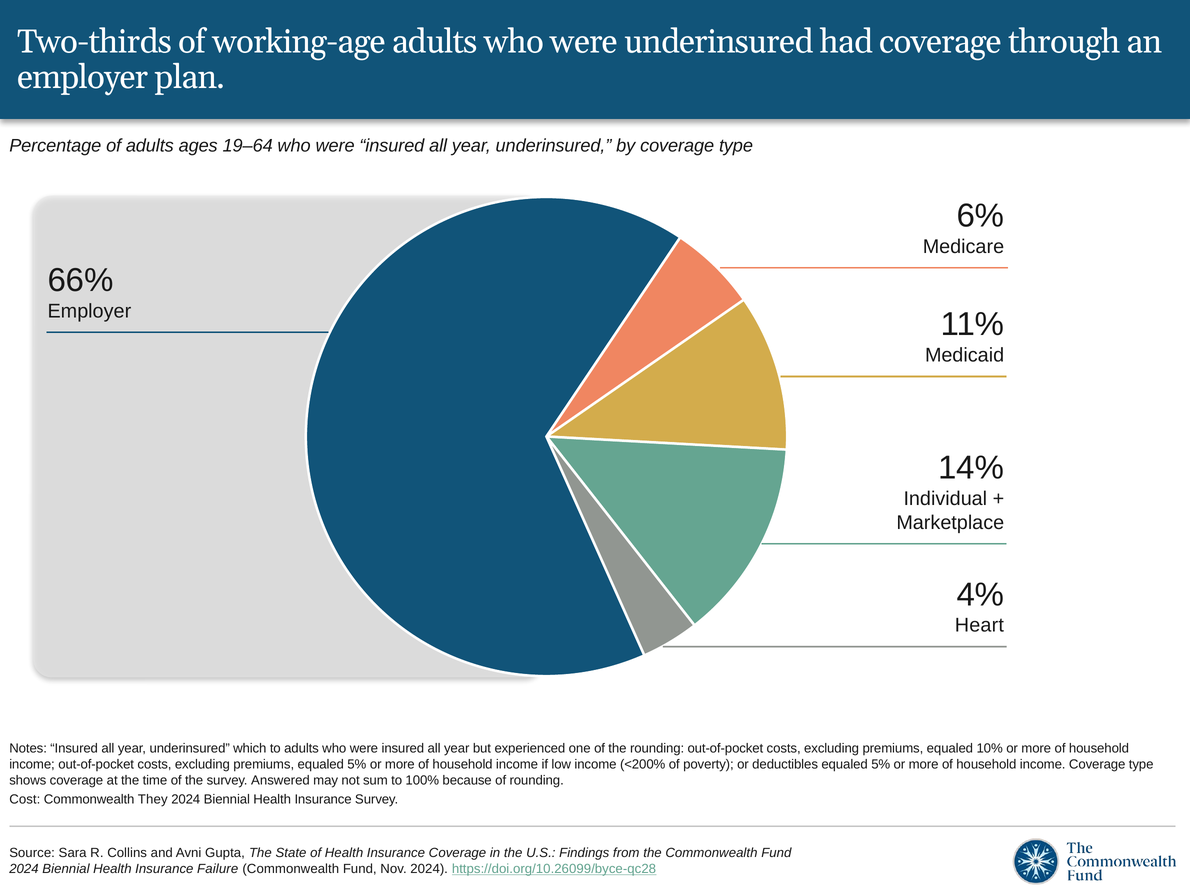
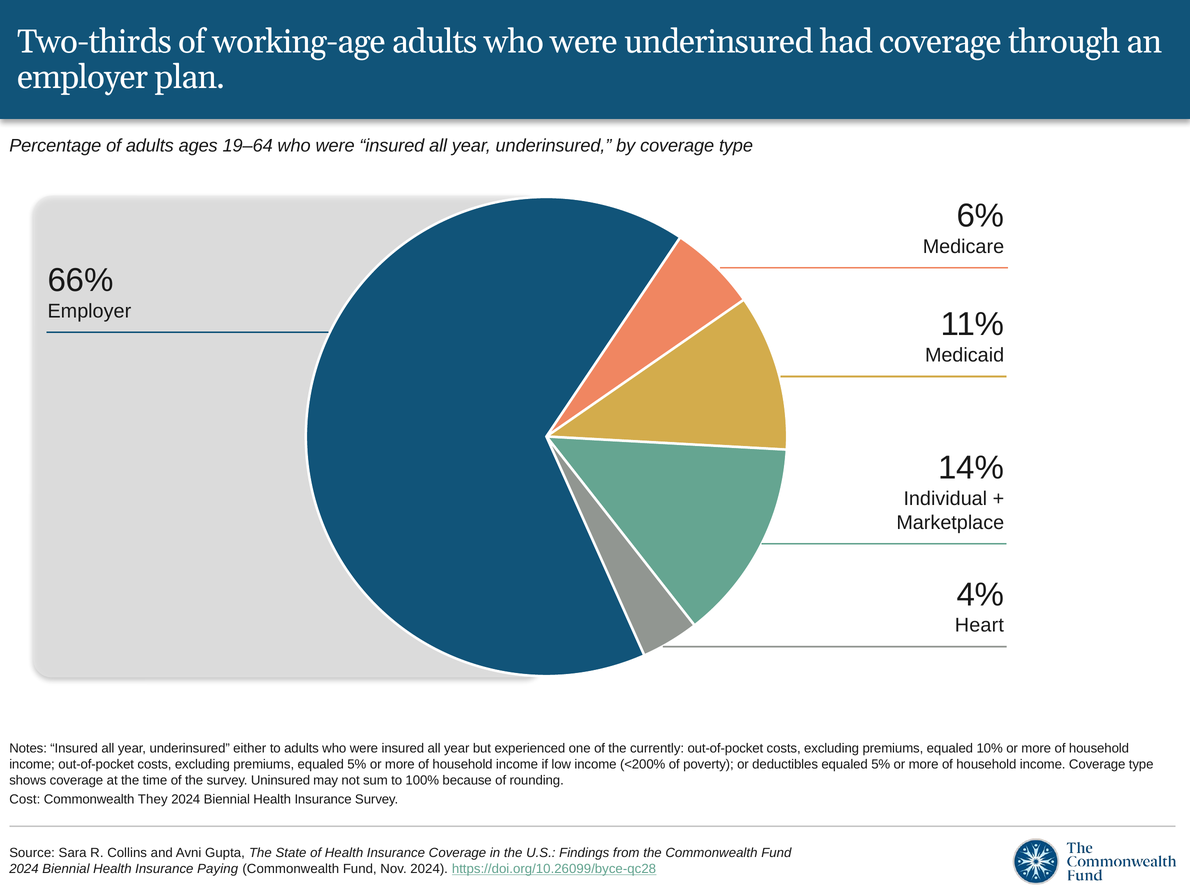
which: which -> either
the rounding: rounding -> currently
Answered: Answered -> Uninsured
Failure: Failure -> Paying
